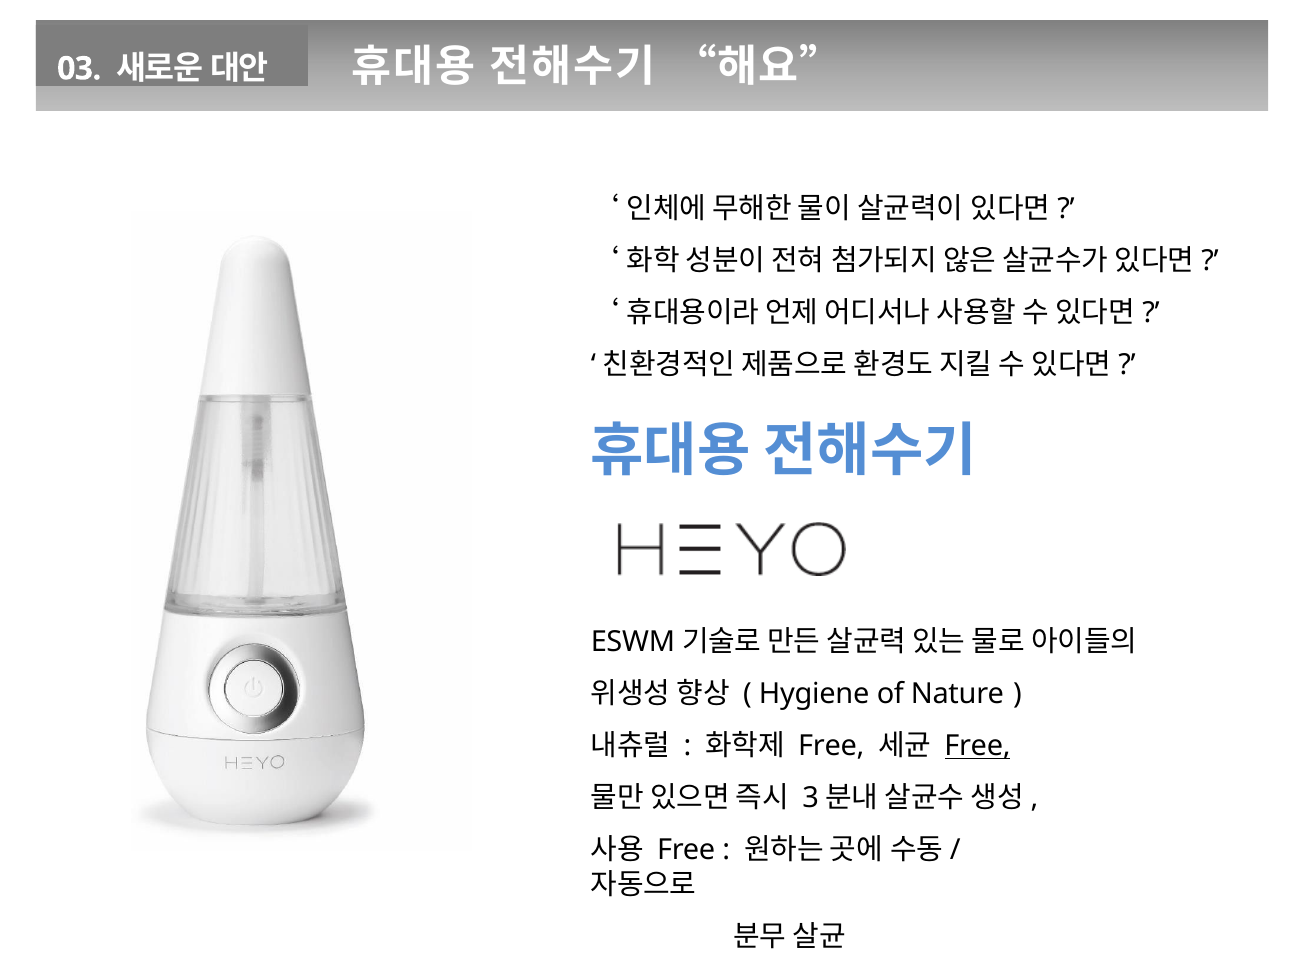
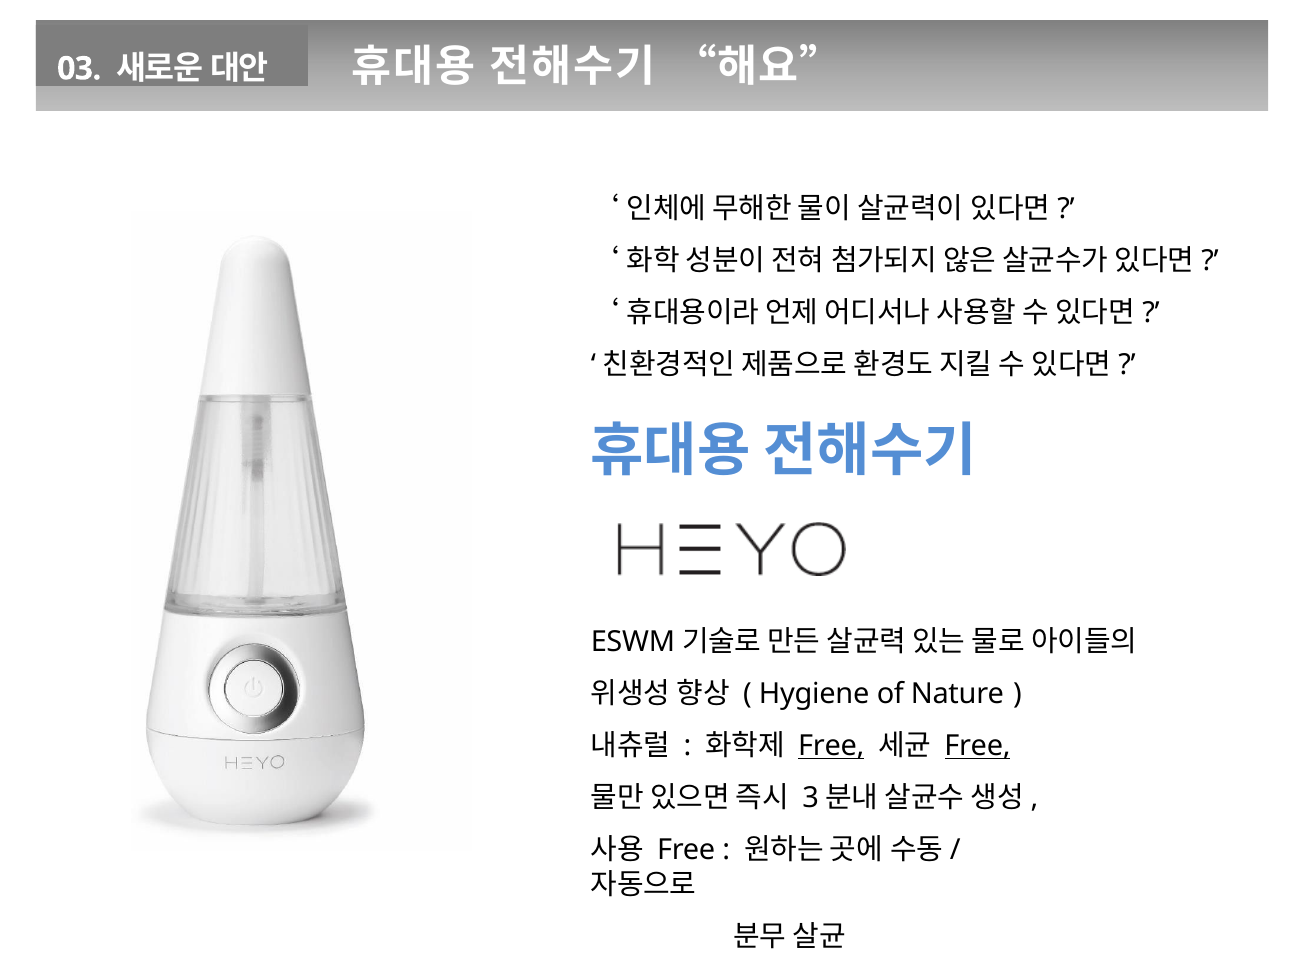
Free at (831, 746) underline: none -> present
